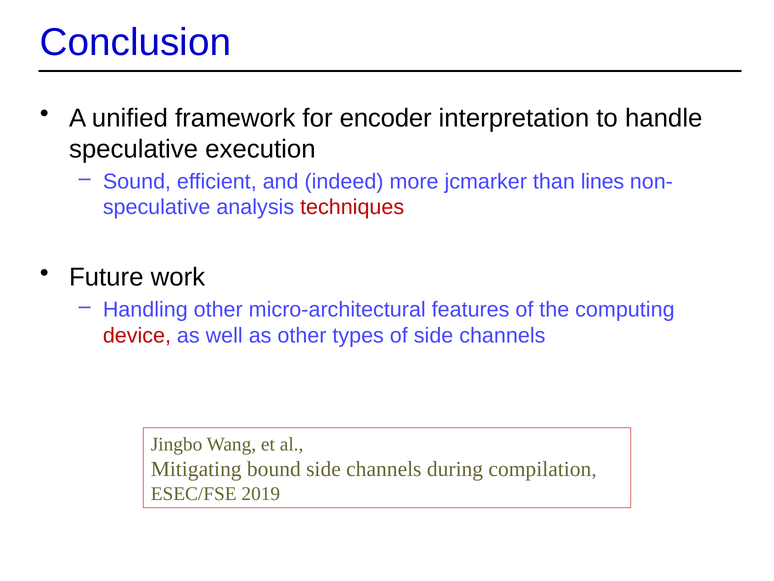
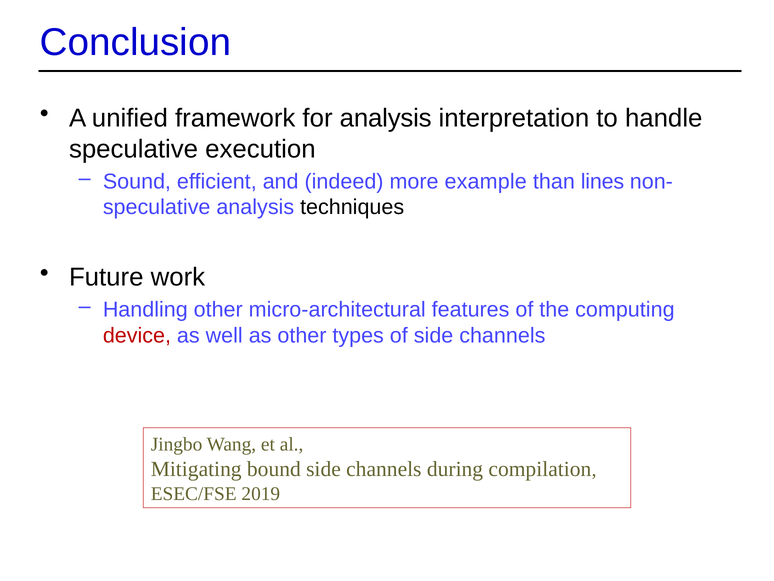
for encoder: encoder -> analysis
jcmarker: jcmarker -> example
techniques colour: red -> black
